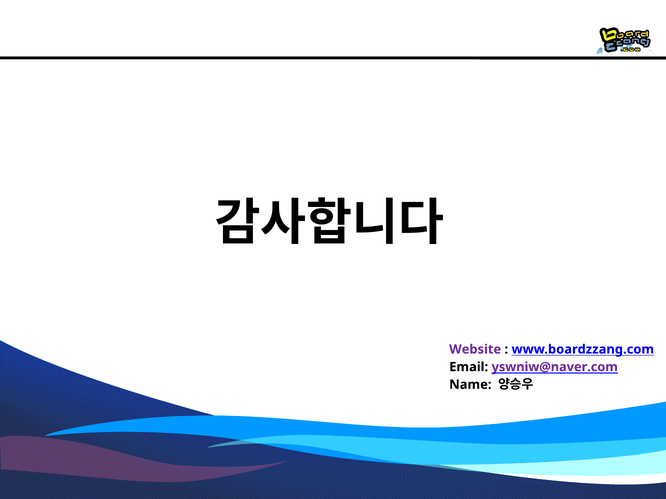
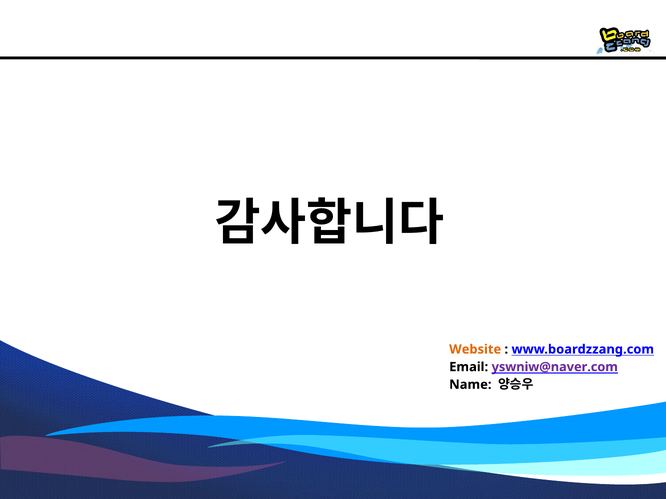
Website colour: purple -> orange
